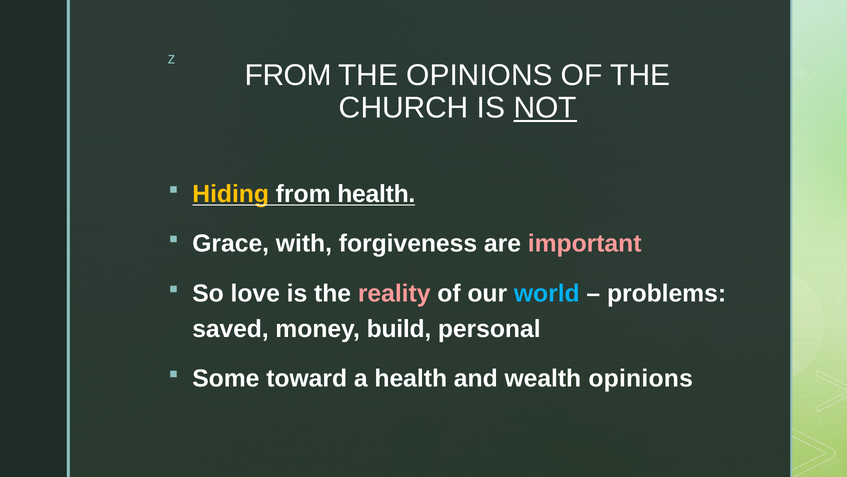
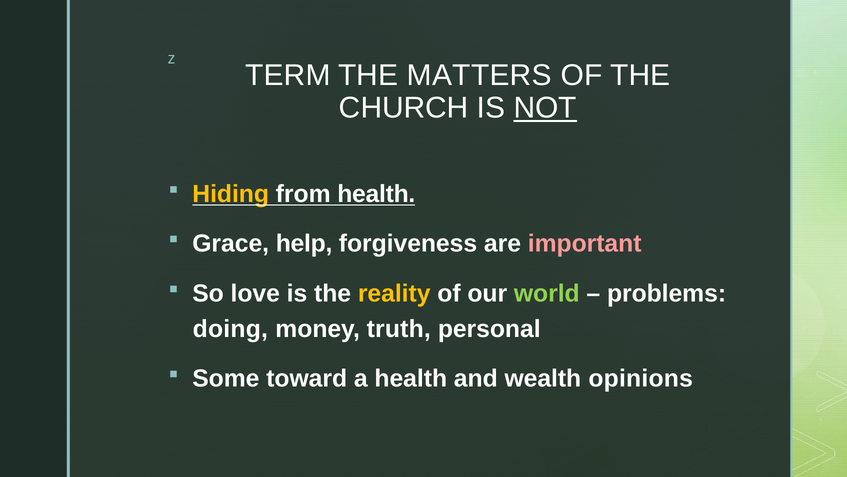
FROM at (288, 75): FROM -> TERM
THE OPINIONS: OPINIONS -> MATTERS
with: with -> help
reality colour: pink -> yellow
world colour: light blue -> light green
saved: saved -> doing
build: build -> truth
